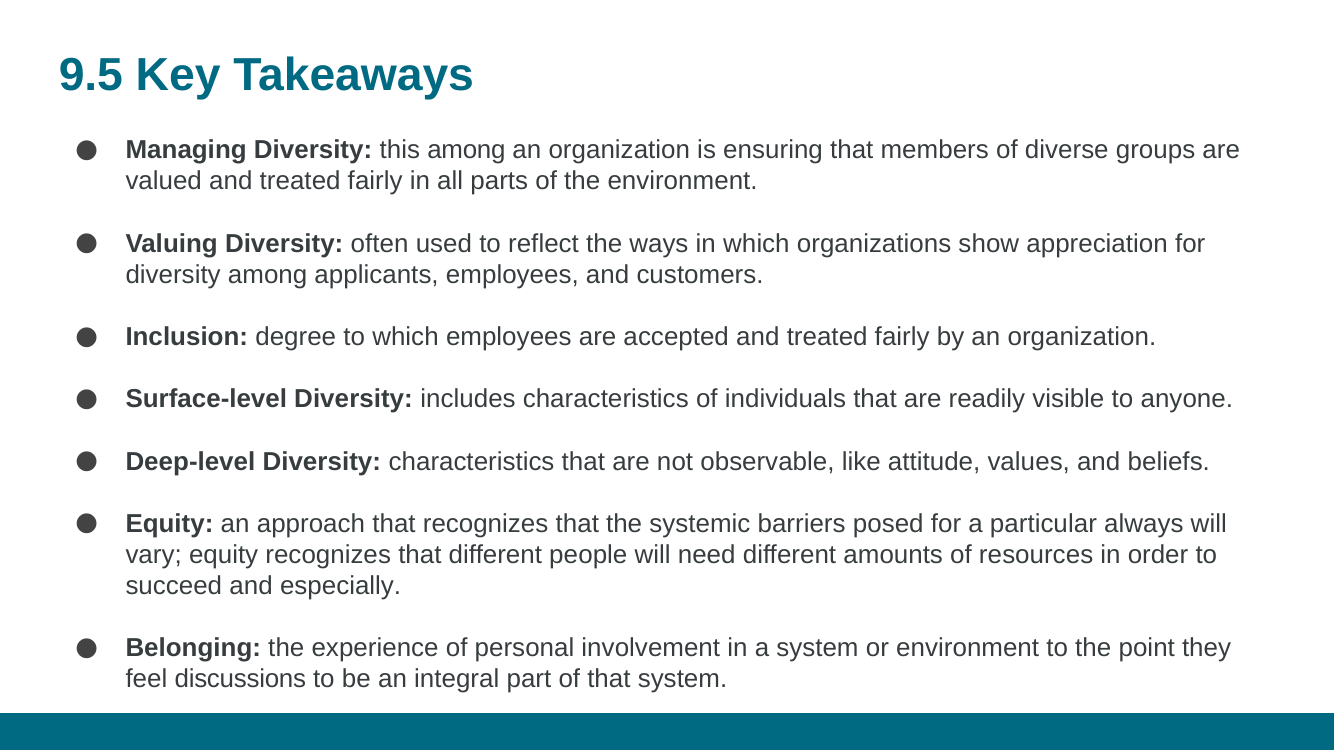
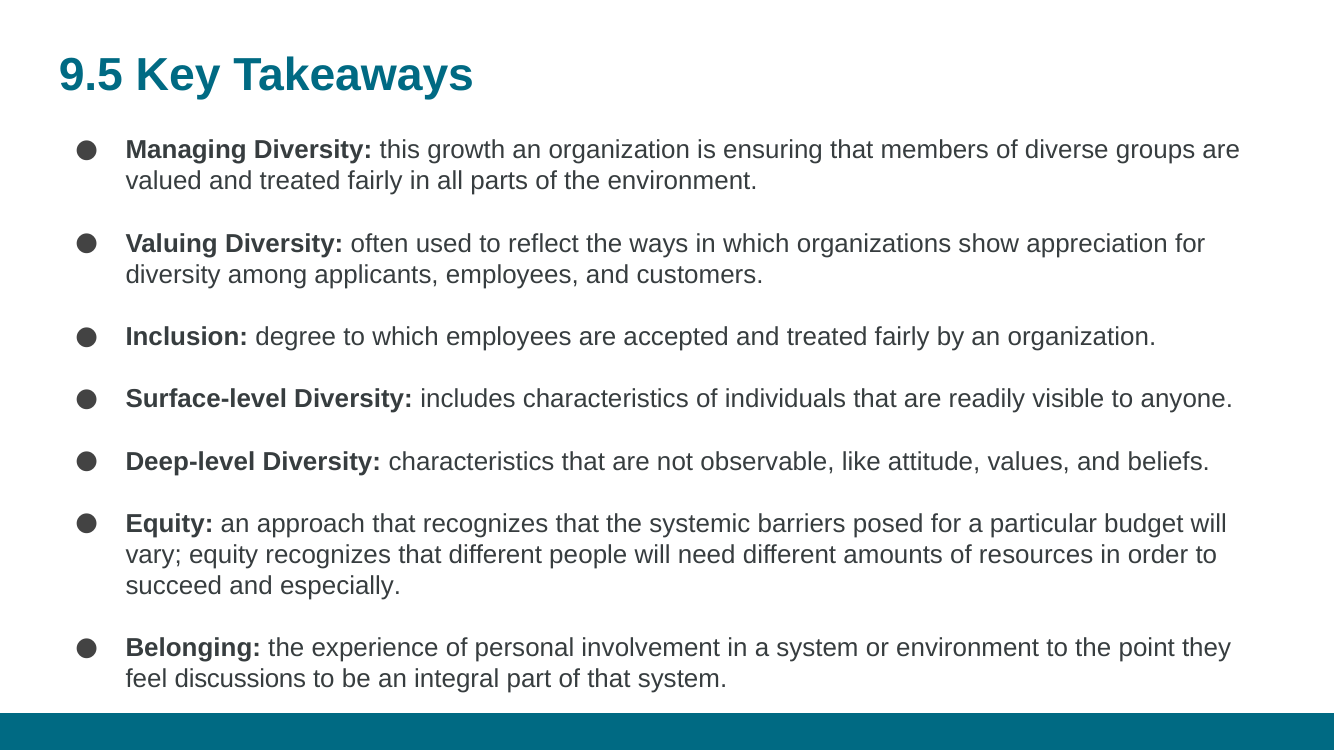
this among: among -> growth
always: always -> budget
